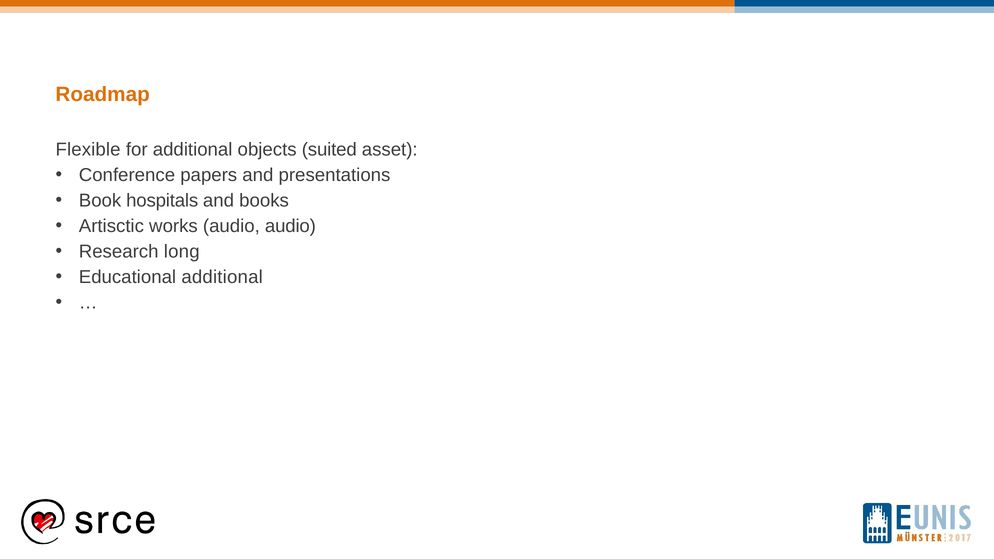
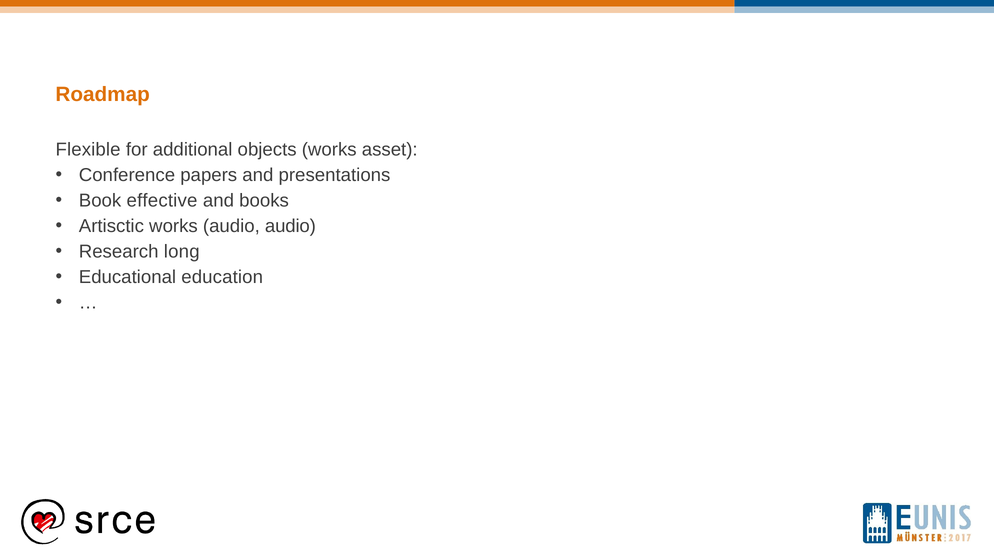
objects suited: suited -> works
hospitals: hospitals -> effective
Educational additional: additional -> education
